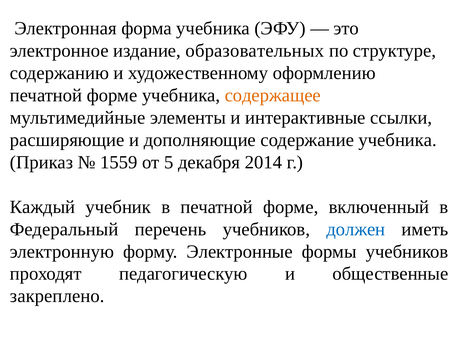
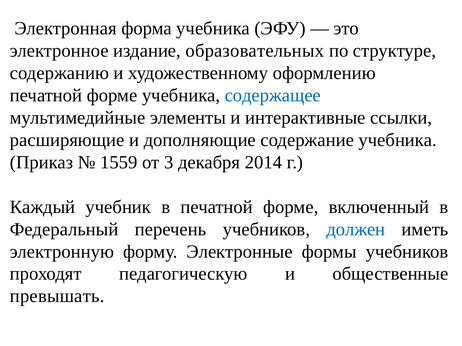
содержащее colour: orange -> blue
5: 5 -> 3
закреплено: закреплено -> превышать
